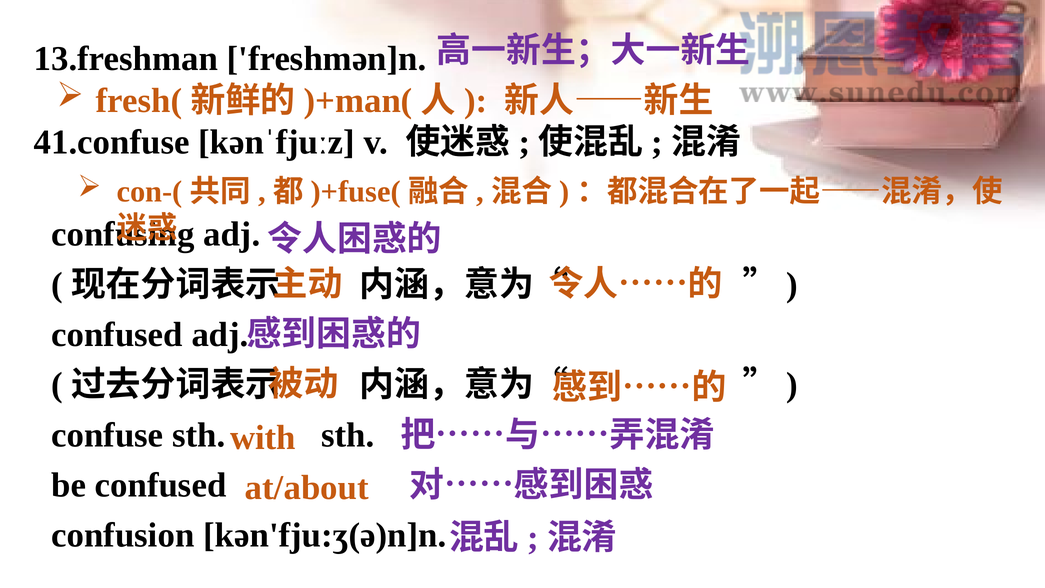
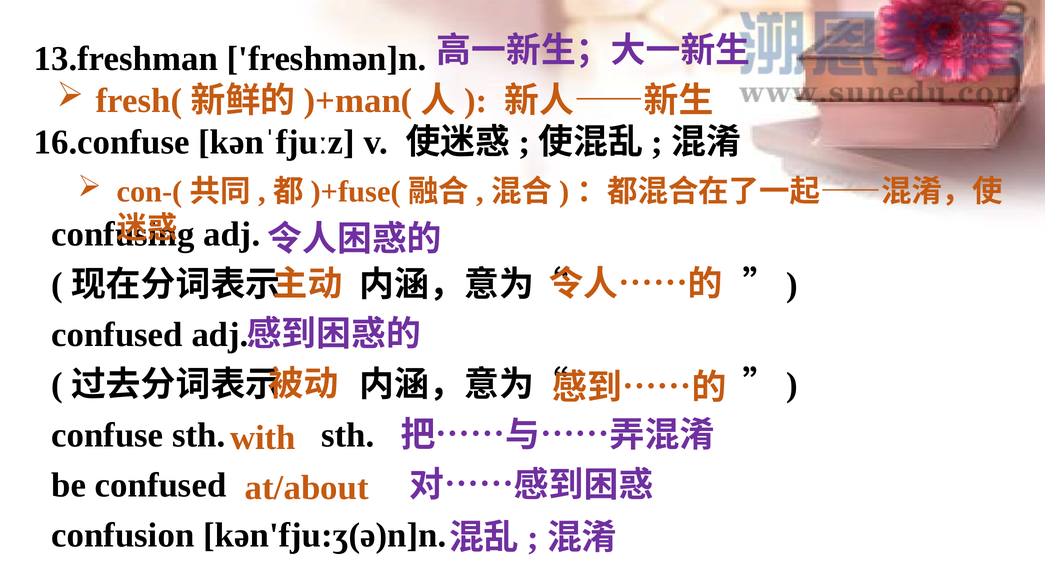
41.confuse: 41.confuse -> 16.confuse
